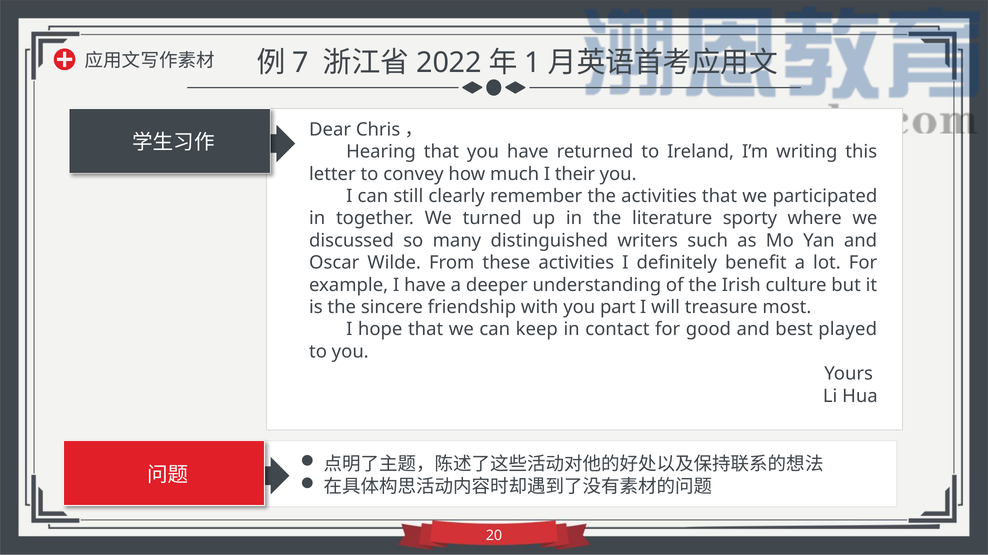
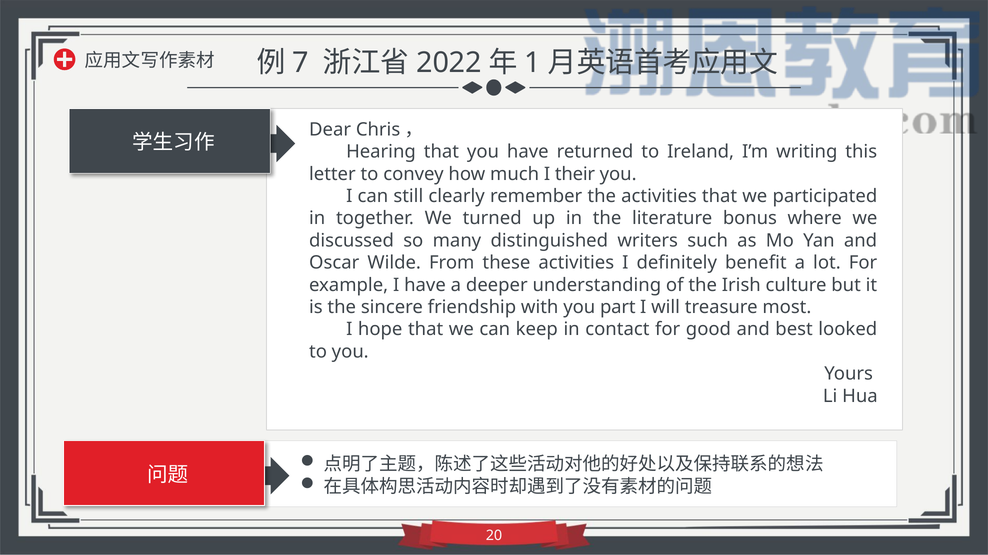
sporty: sporty -> bonus
played: played -> looked
